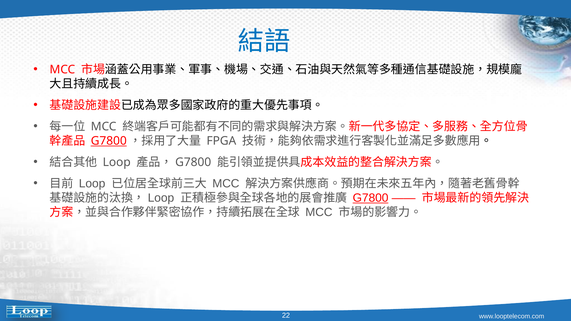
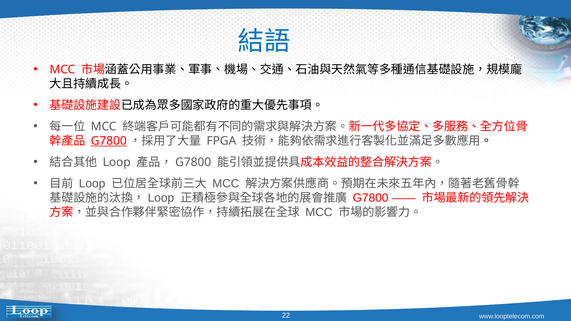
G7800 at (371, 198) underline: present -> none
